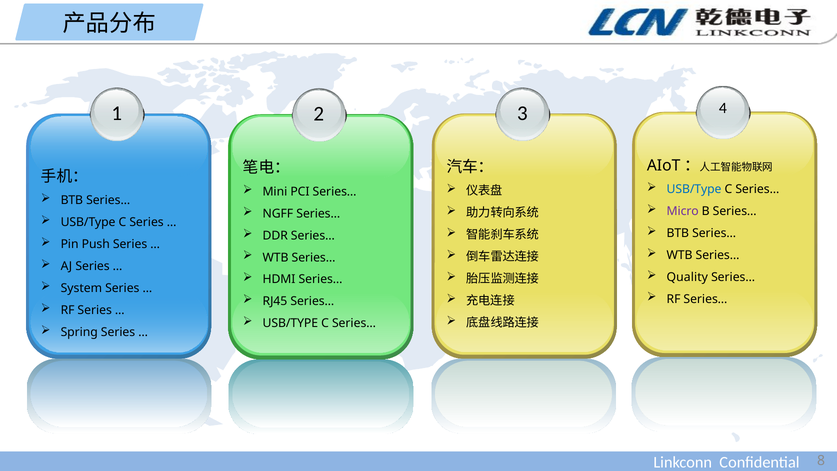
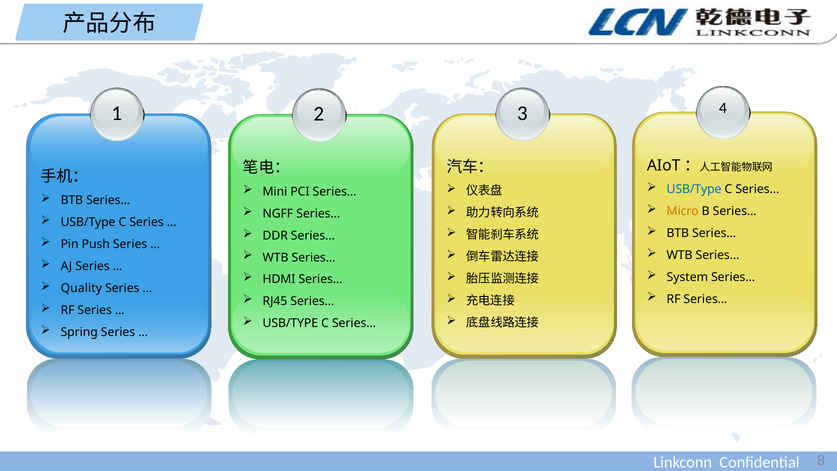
Micro colour: purple -> orange
Quality: Quality -> System
System: System -> Quality
